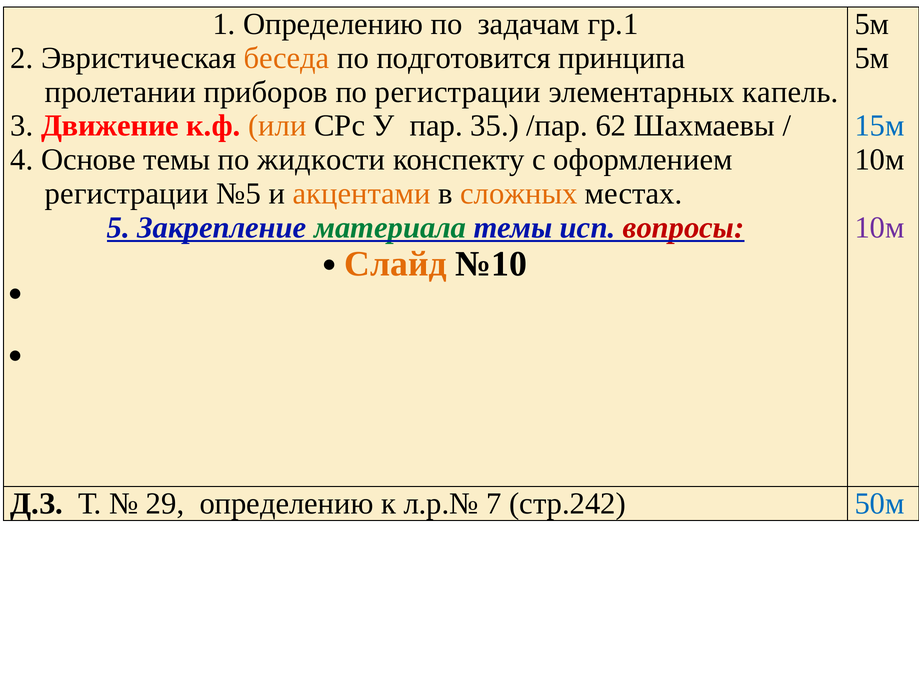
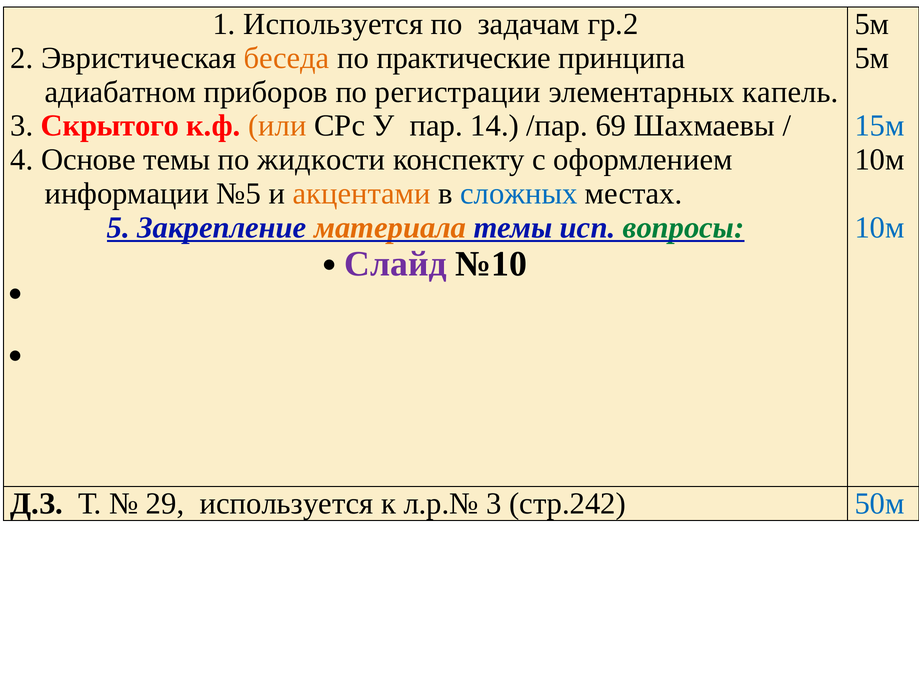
1 Определению: Определению -> Используется
гр.1: гр.1 -> гр.2
подготовится: подготовится -> практические
пролетании: пролетании -> адиабатном
Движение: Движение -> Скрытого
35: 35 -> 14
62: 62 -> 69
регистрации at (127, 194): регистрации -> информации
сложных colour: orange -> blue
материала colour: green -> orange
вопросы colour: red -> green
10м at (880, 228) colour: purple -> blue
Слайд colour: orange -> purple
29 определению: определению -> используется
л.р.№ 7: 7 -> 3
